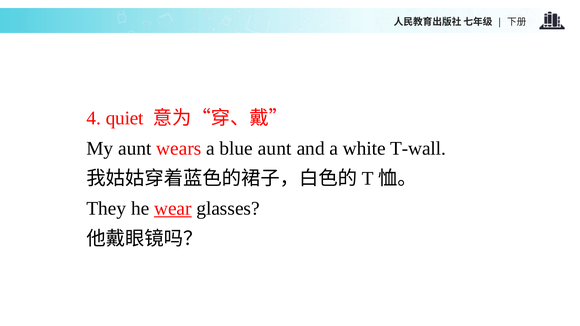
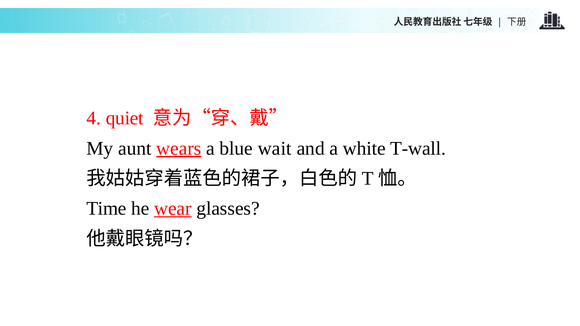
wears underline: none -> present
blue aunt: aunt -> wait
They: They -> Time
